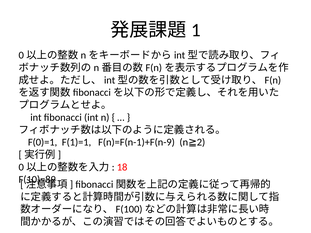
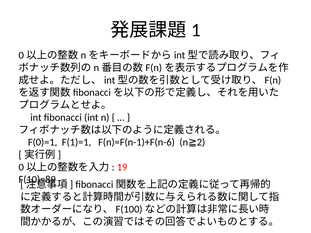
F(n)=F(n-1)+F(n-9: F(n)=F(n-1)+F(n-9 -> F(n)=F(n-1)+F(n-6
18: 18 -> 19
